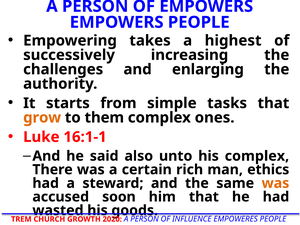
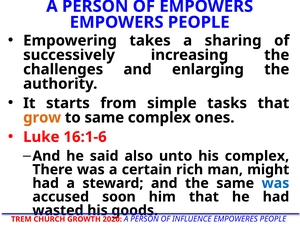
highest: highest -> sharing
to them: them -> same
16:1-1: 16:1-1 -> 16:1-6
ethics: ethics -> might
was at (275, 183) colour: orange -> blue
